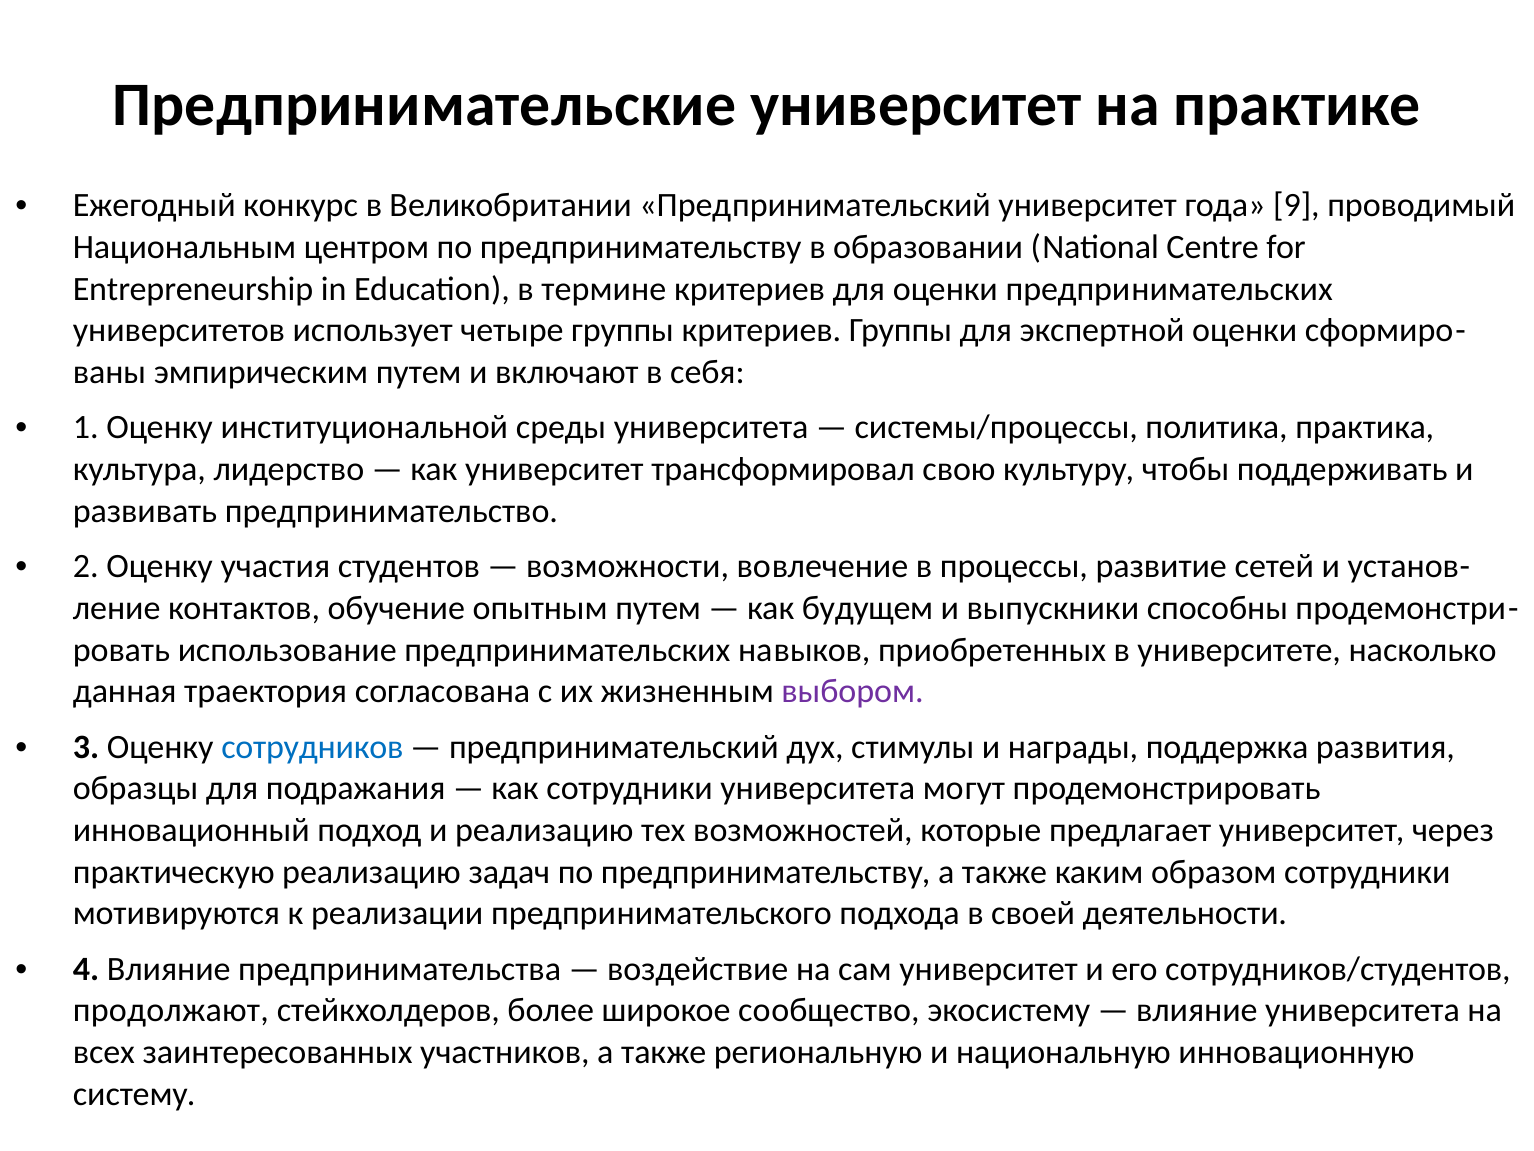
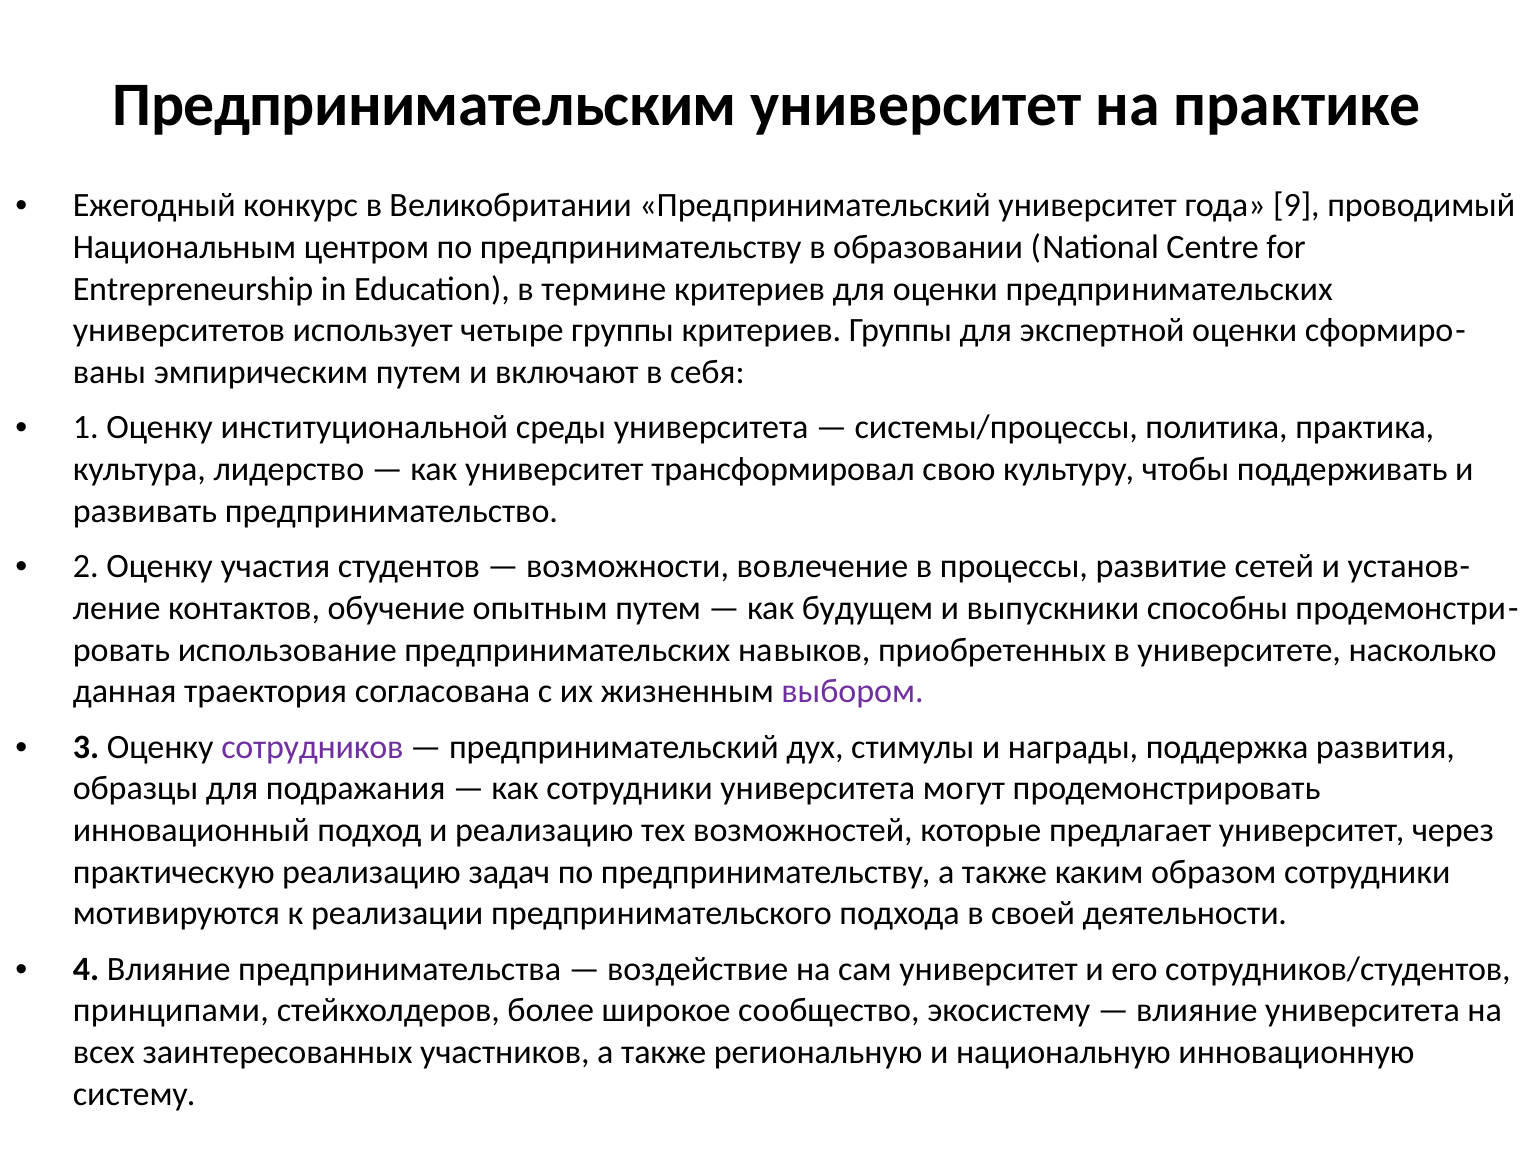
Предпринимательские: Предпринимательские -> Предпринимательским
сотрудников colour: blue -> purple
продолжают: продолжают -> принципами
